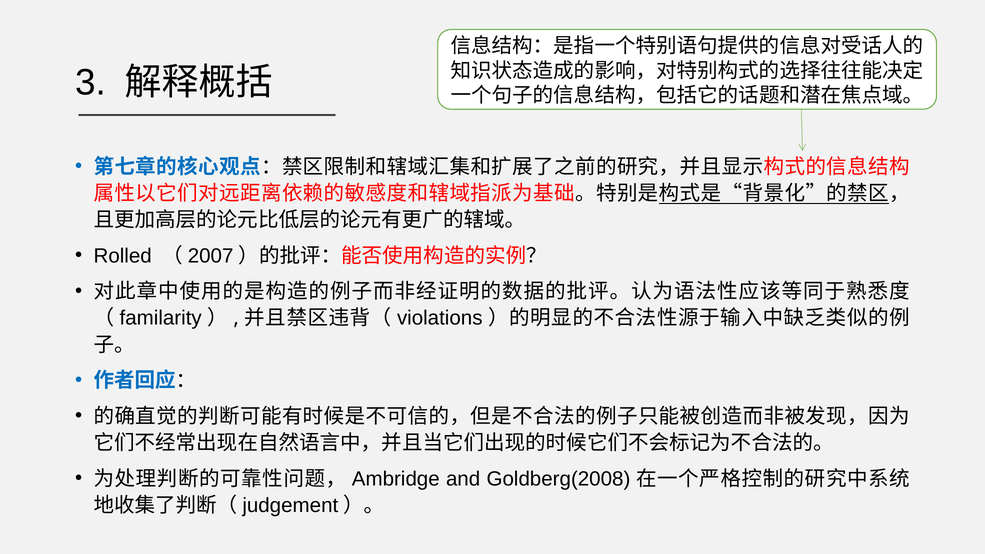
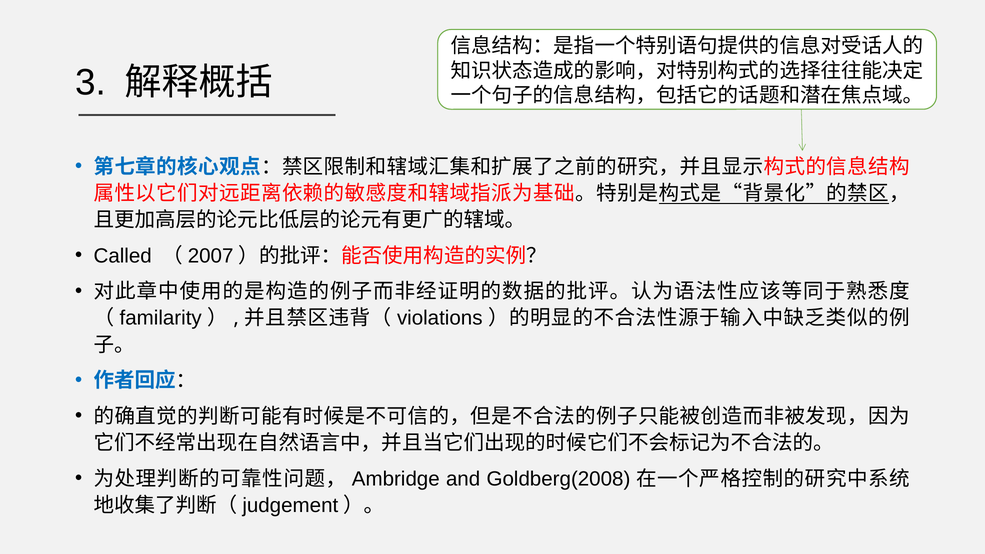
Rolled: Rolled -> Called
